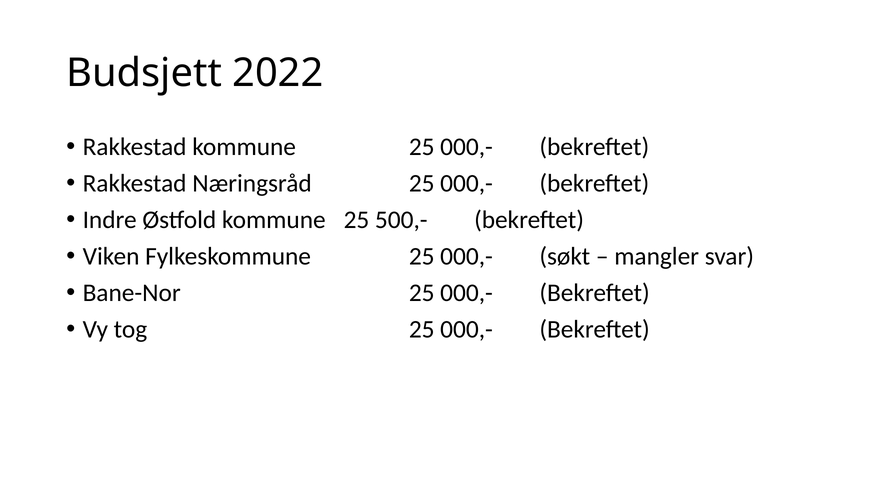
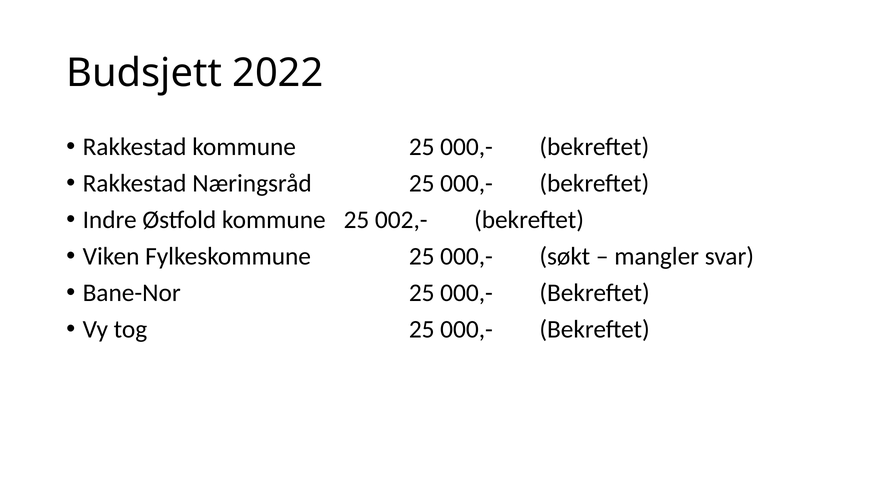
500,-: 500,- -> 002,-
